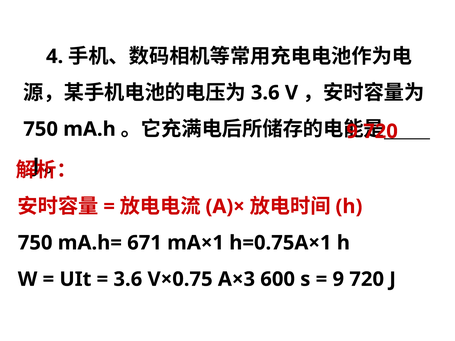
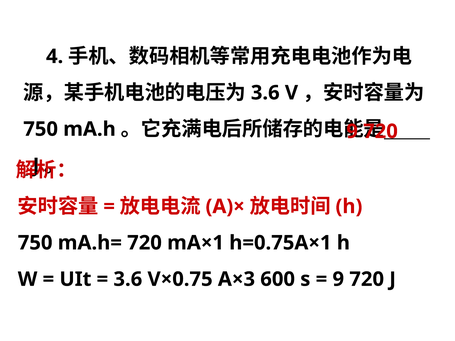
mA.h= 671: 671 -> 720
